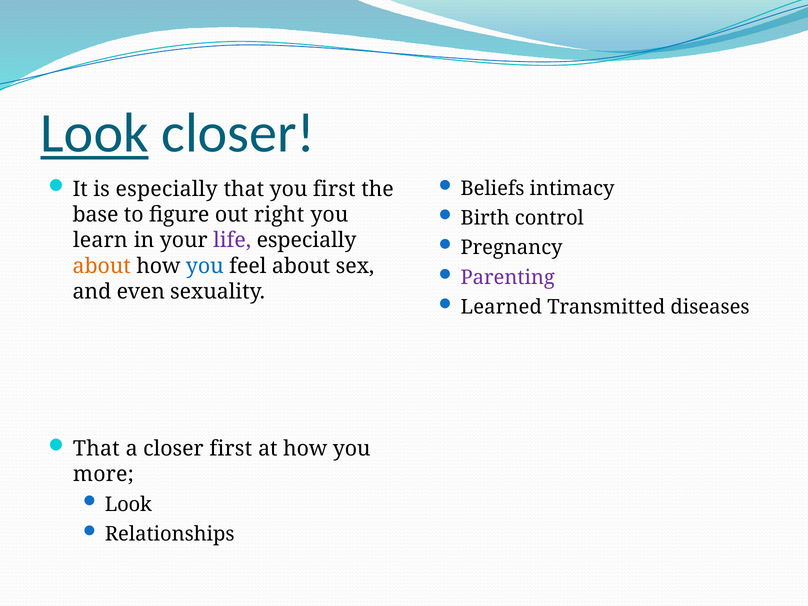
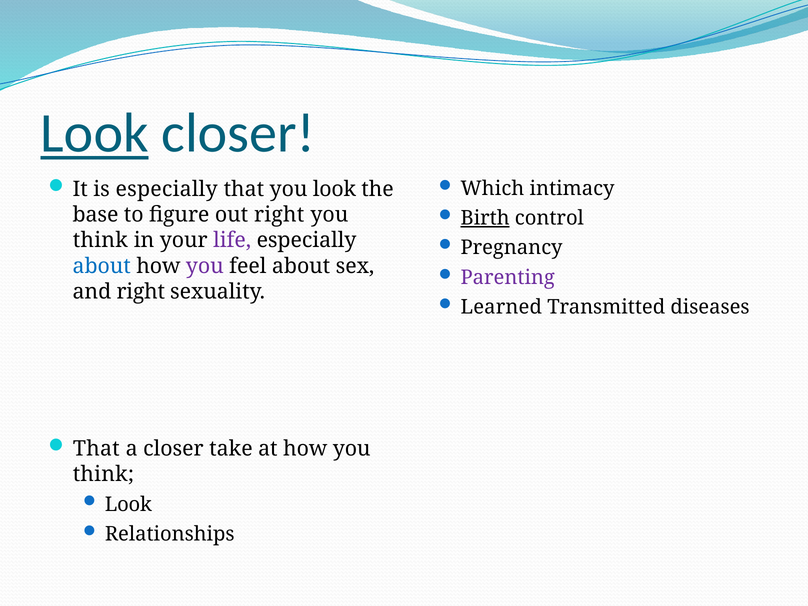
you first: first -> look
Beliefs: Beliefs -> Which
Birth underline: none -> present
learn at (100, 240): learn -> think
about at (102, 266) colour: orange -> blue
you at (205, 266) colour: blue -> purple
and even: even -> right
closer first: first -> take
more at (103, 474): more -> think
